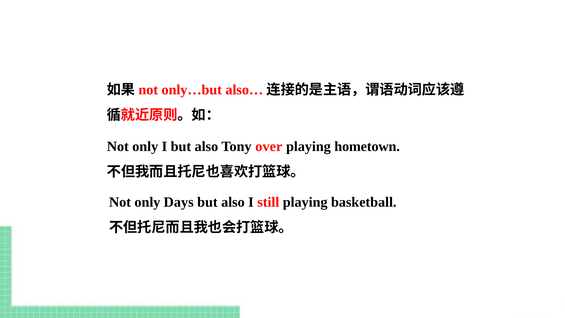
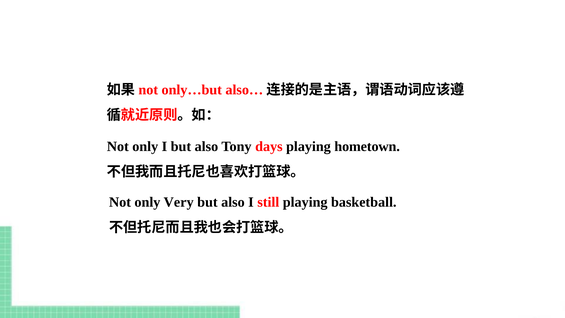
over: over -> days
Days: Days -> Very
